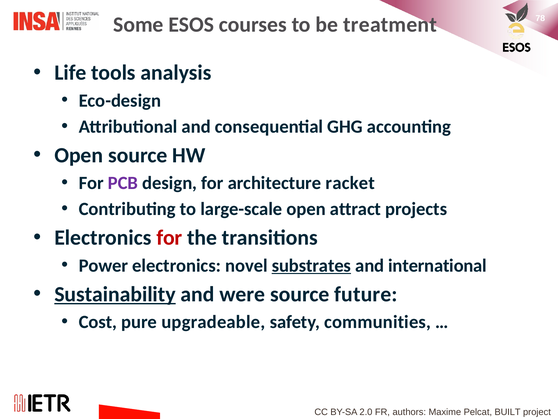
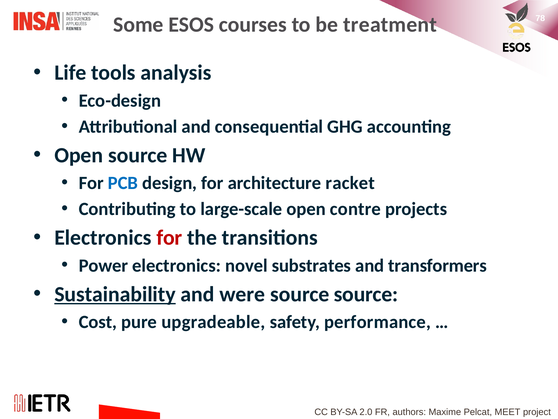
PCB colour: purple -> blue
attract: attract -> contre
substrates underline: present -> none
international: international -> transformers
source future: future -> source
communities: communities -> performance
BUILT: BUILT -> MEET
